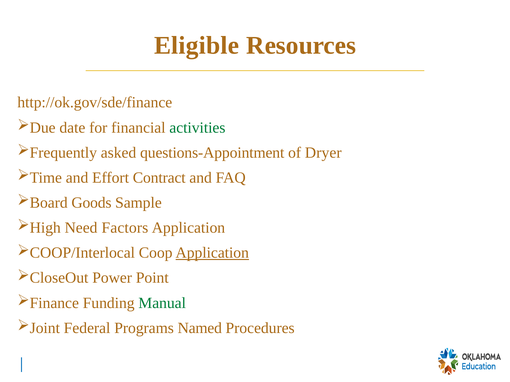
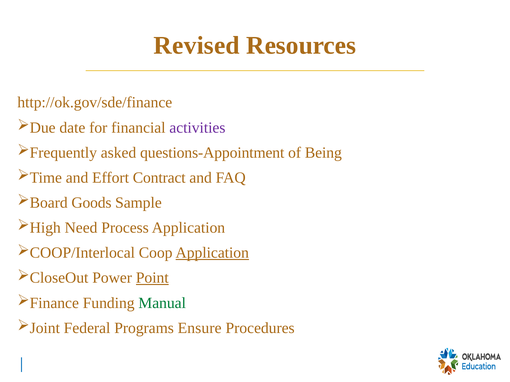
Eligible: Eligible -> Revised
activities colour: green -> purple
Dryer: Dryer -> Being
Factors: Factors -> Process
Point underline: none -> present
Named: Named -> Ensure
